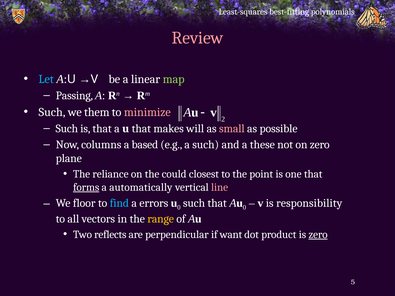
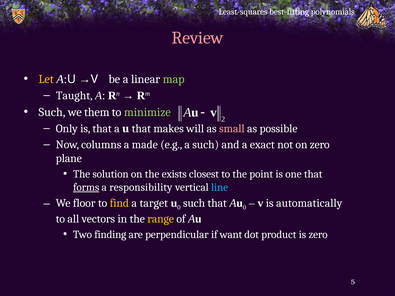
Let colour: light blue -> yellow
Passing: Passing -> Taught
minimize colour: pink -> light green
Such at (67, 129): Such -> Only
based: based -> made
these: these -> exact
reliance: reliance -> solution
could: could -> exists
automatically: automatically -> responsibility
line colour: pink -> light blue
find colour: light blue -> yellow
errors: errors -> target
responsibility: responsibility -> automatically
reflects: reflects -> finding
zero at (318, 235) underline: present -> none
